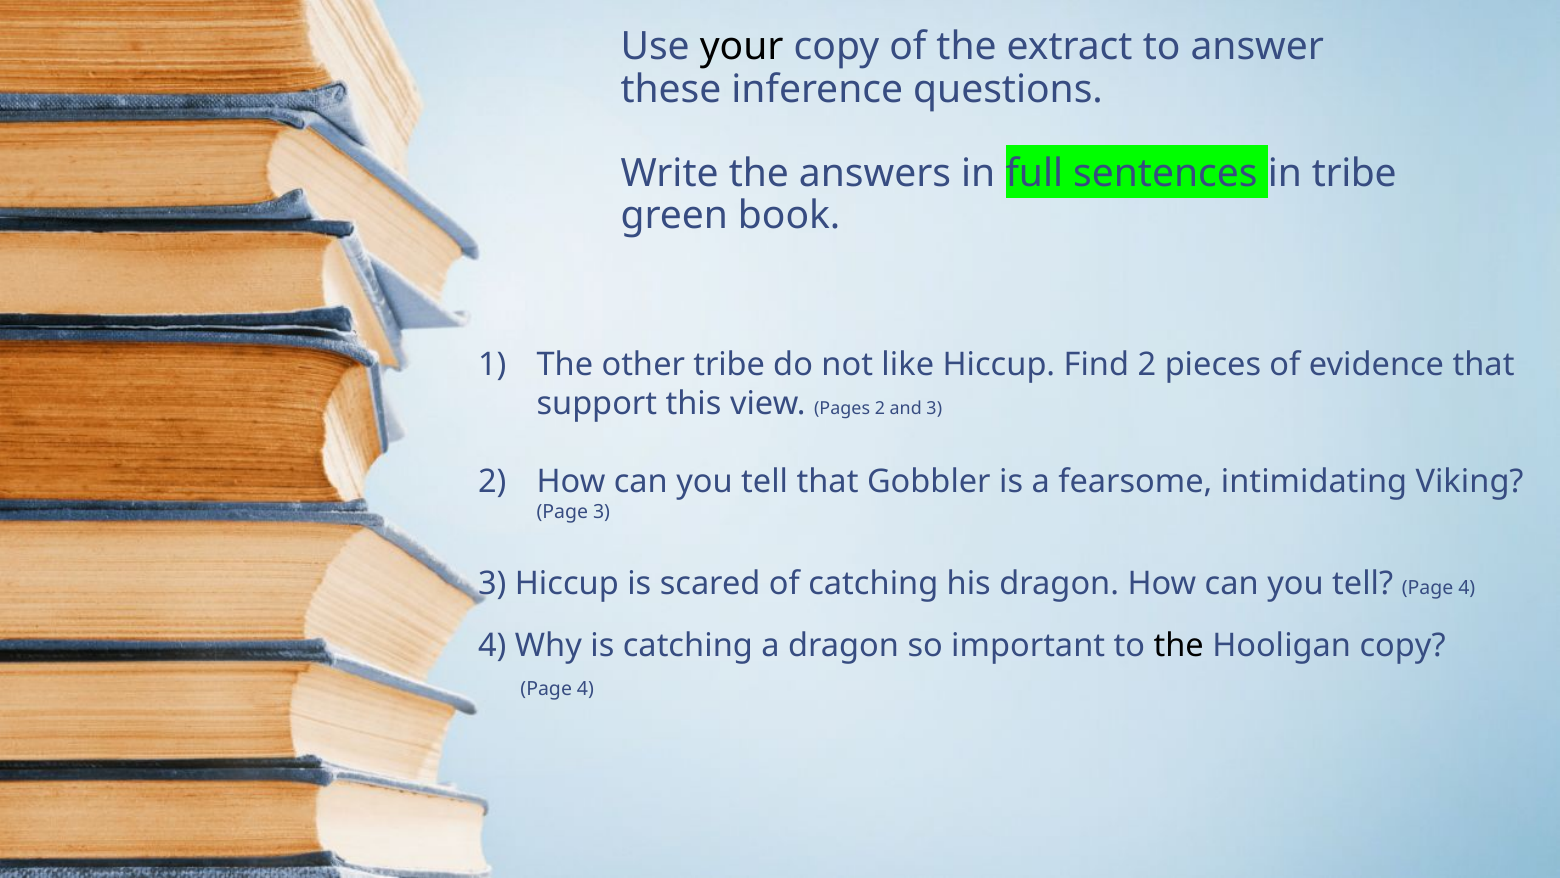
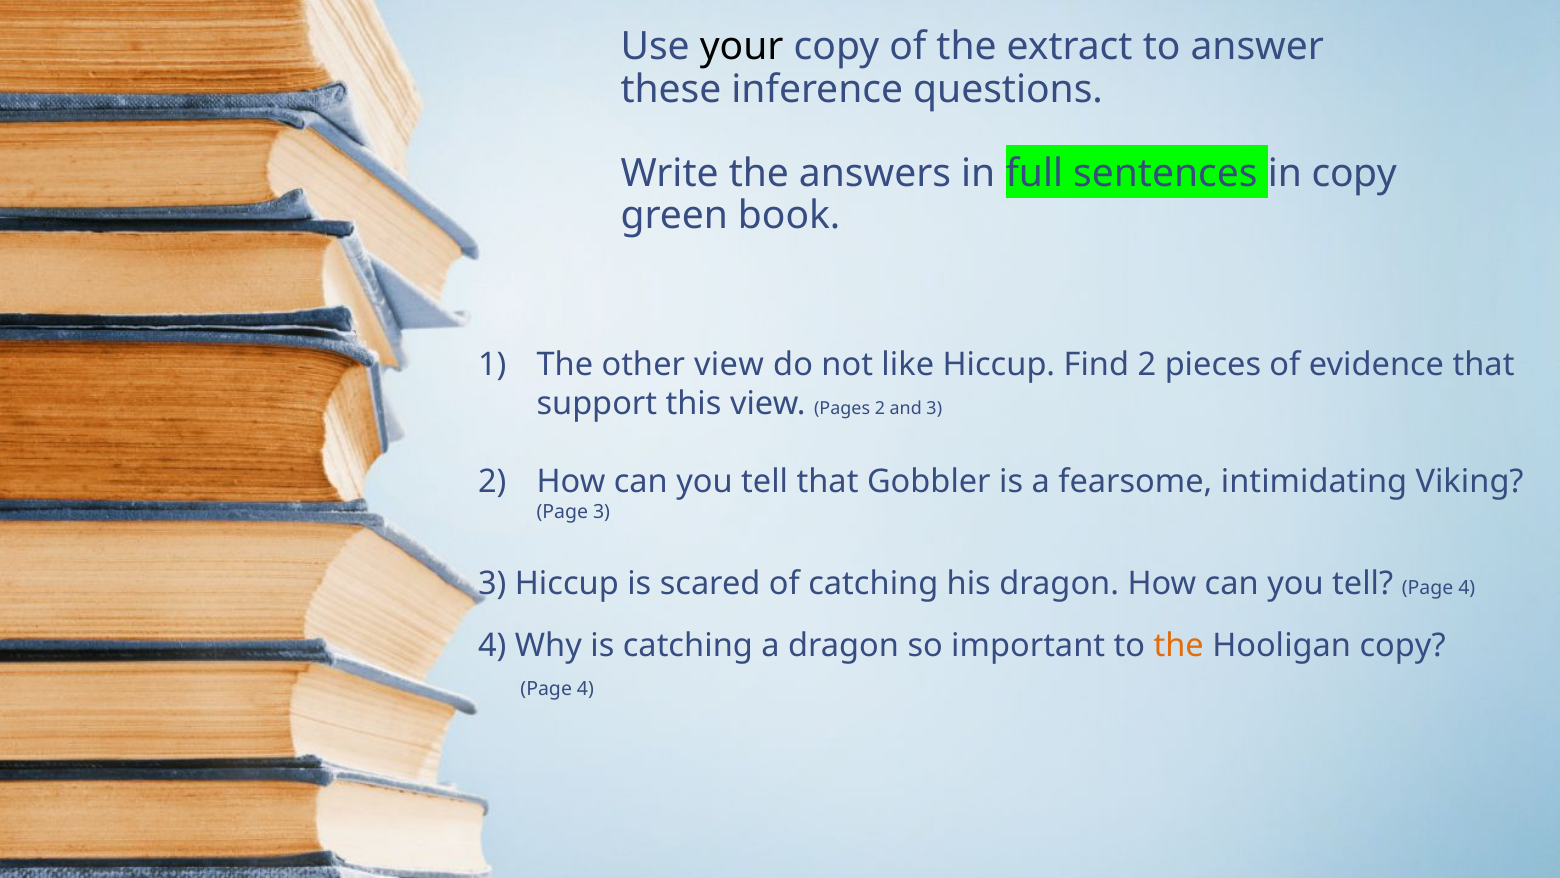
in tribe: tribe -> copy
other tribe: tribe -> view
the at (1179, 646) colour: black -> orange
